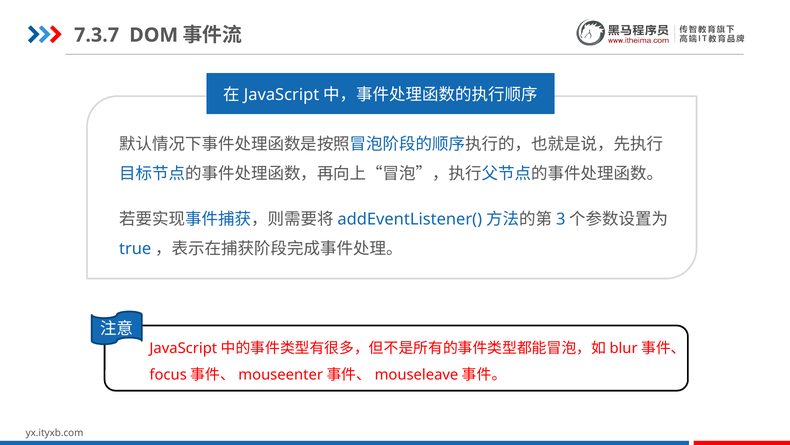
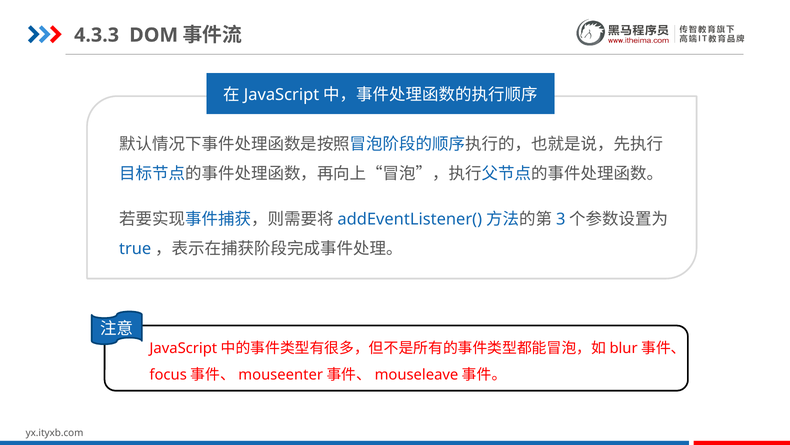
7.3.7: 7.3.7 -> 4.3.3
